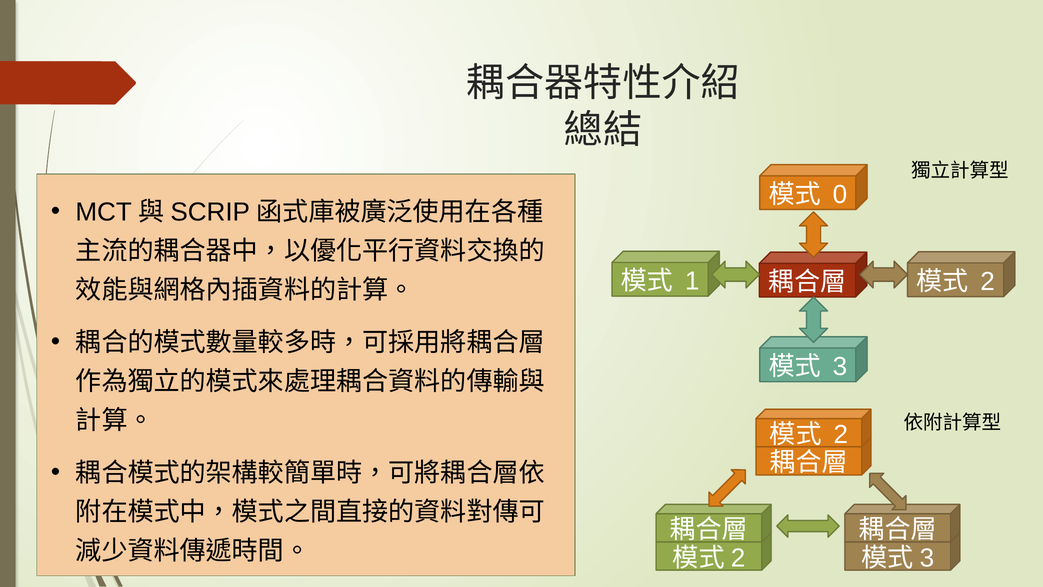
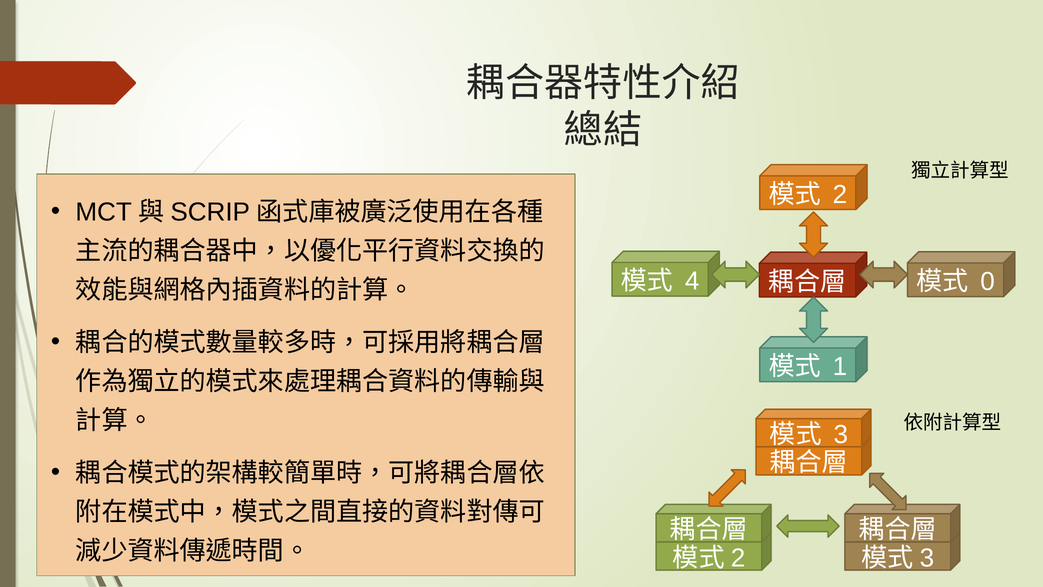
0: 0 -> 2
1: 1 -> 4
2 at (988, 281): 2 -> 0
3: 3 -> 1
2 at (841, 434): 2 -> 3
